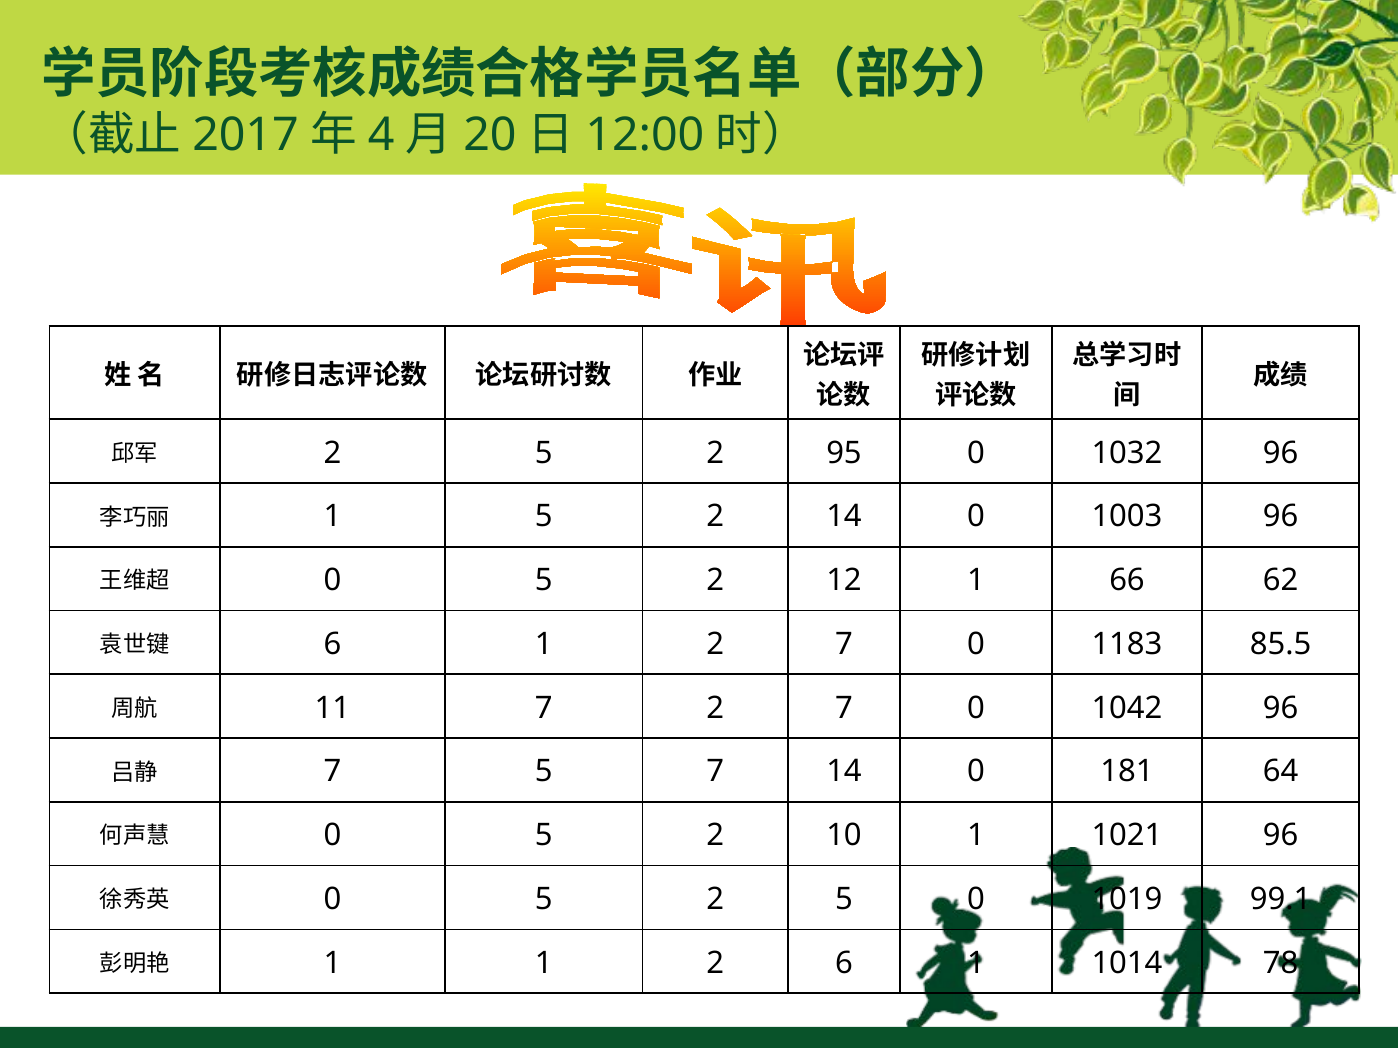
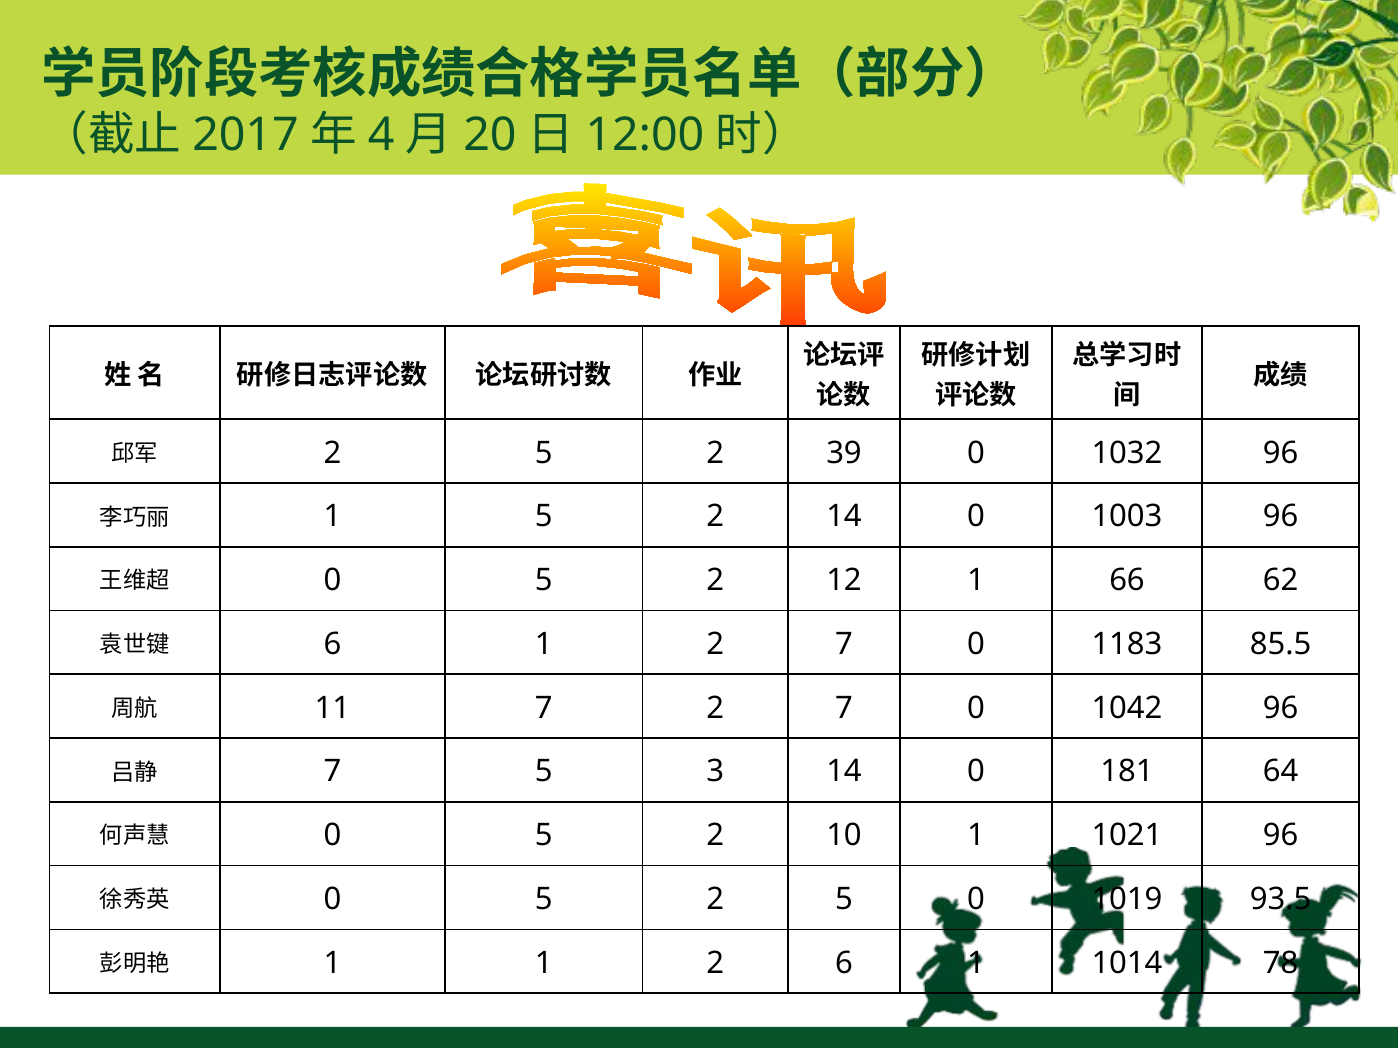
95: 95 -> 39
5 7: 7 -> 3
99.1: 99.1 -> 93.5
